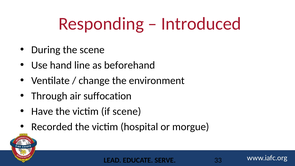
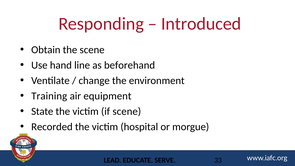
During: During -> Obtain
Through: Through -> Training
suffocation: suffocation -> equipment
Have: Have -> State
